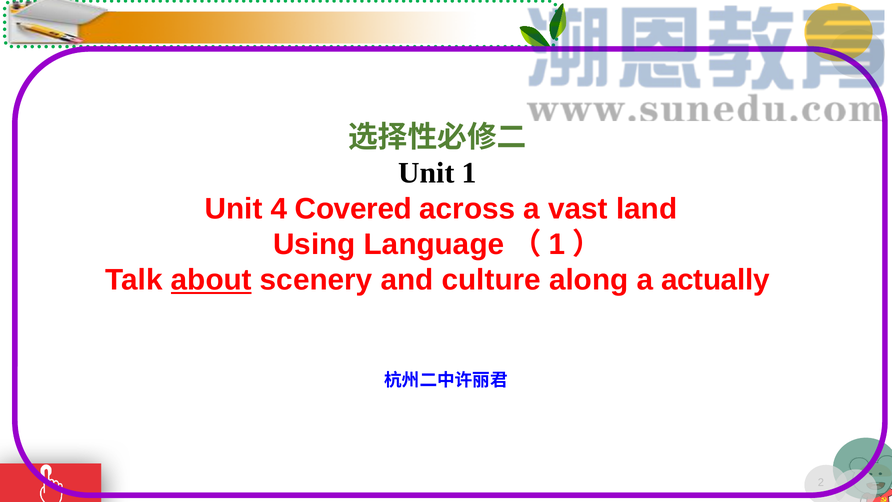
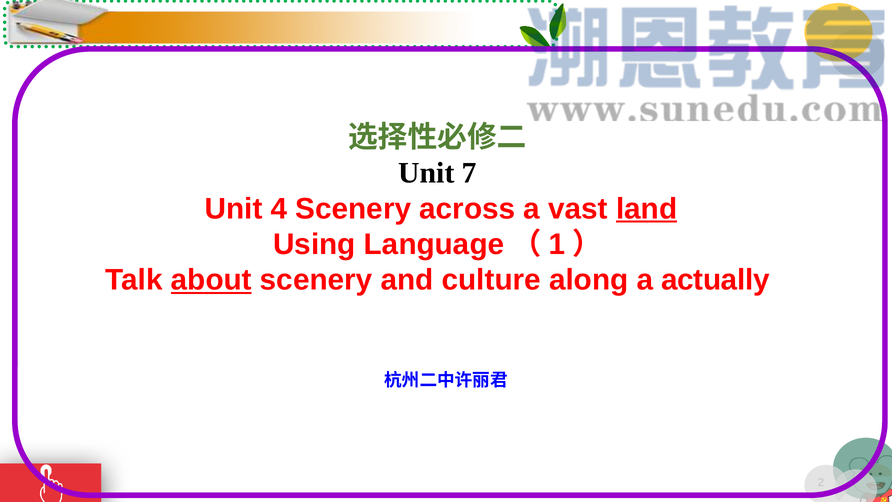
Unit 1: 1 -> 7
4 Covered: Covered -> Scenery
land underline: none -> present
